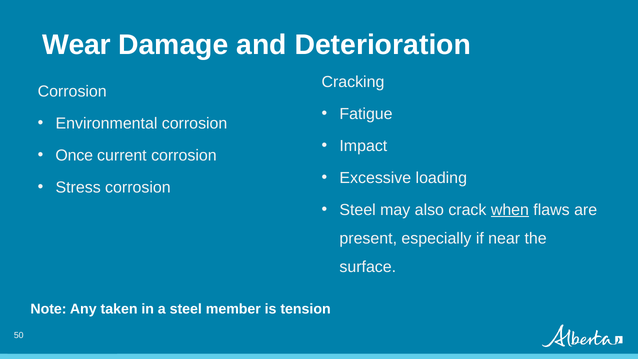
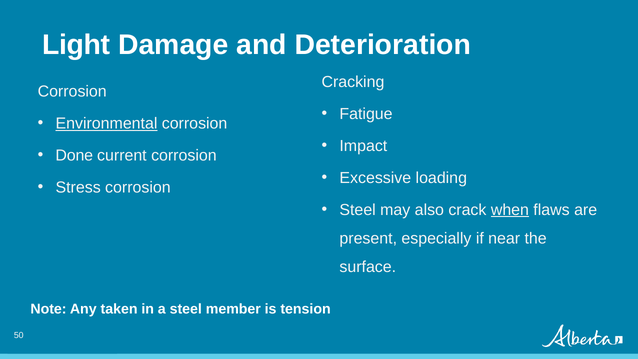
Wear: Wear -> Light
Environmental underline: none -> present
Once: Once -> Done
